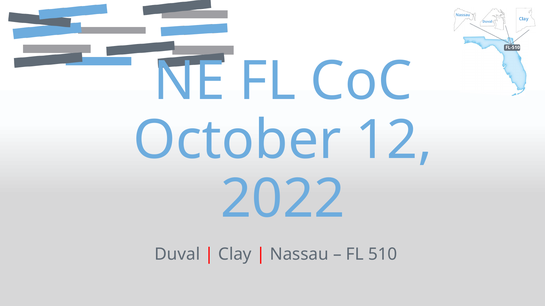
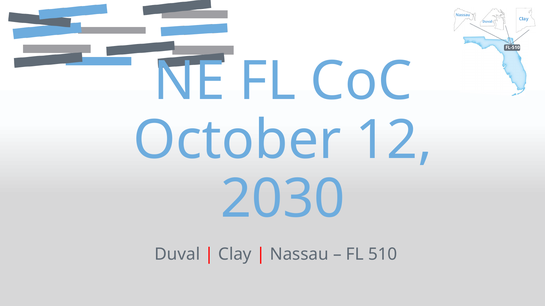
2022: 2022 -> 2030
